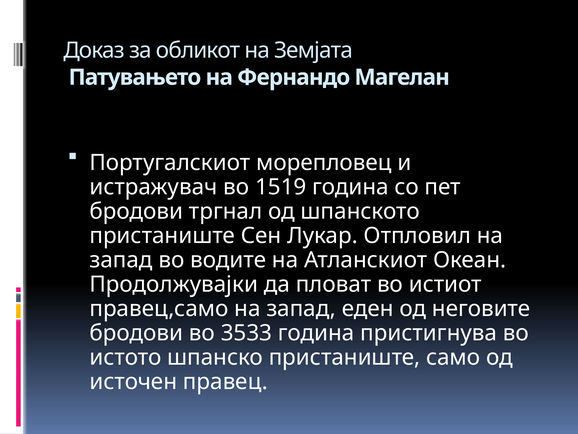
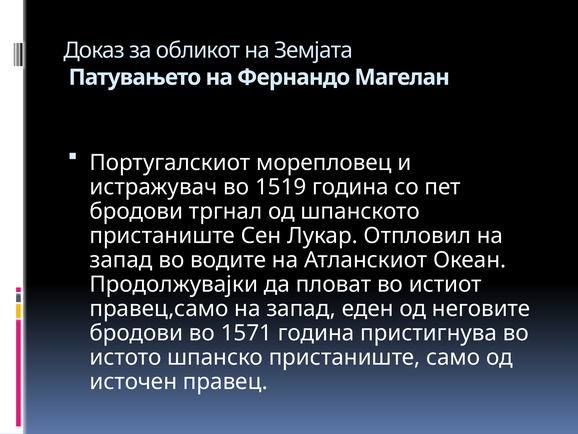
3533: 3533 -> 1571
